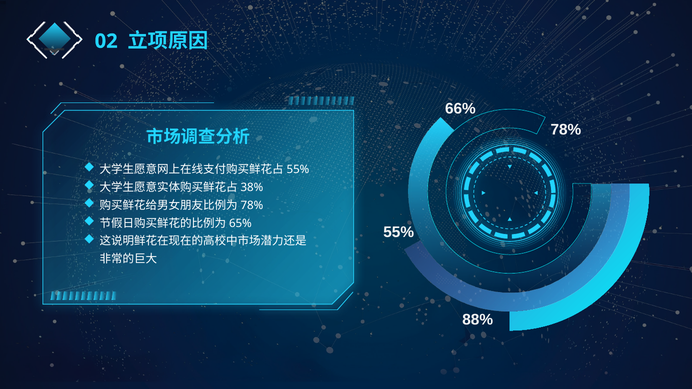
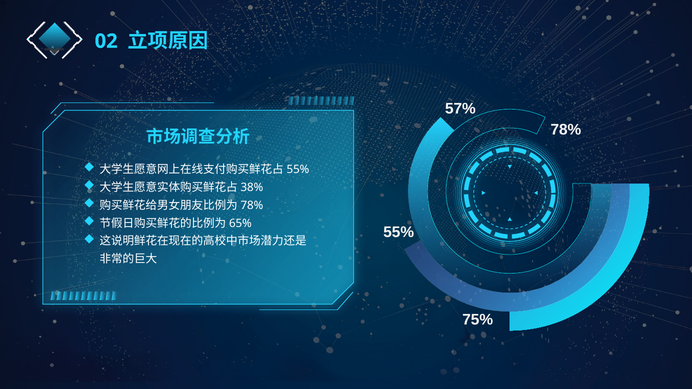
66%: 66% -> 57%
88%: 88% -> 75%
